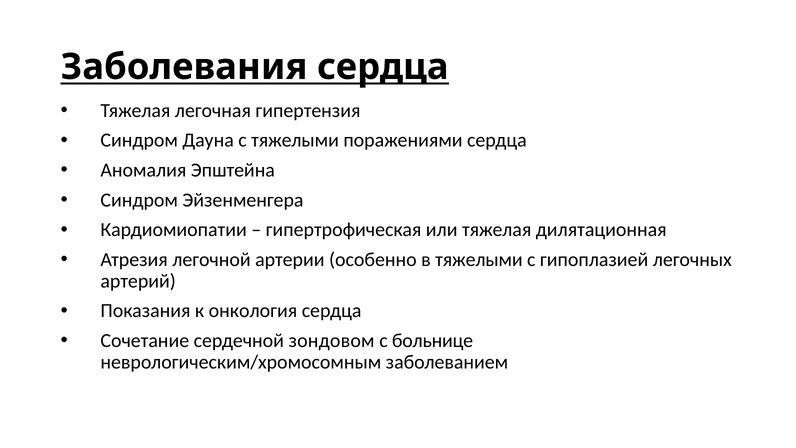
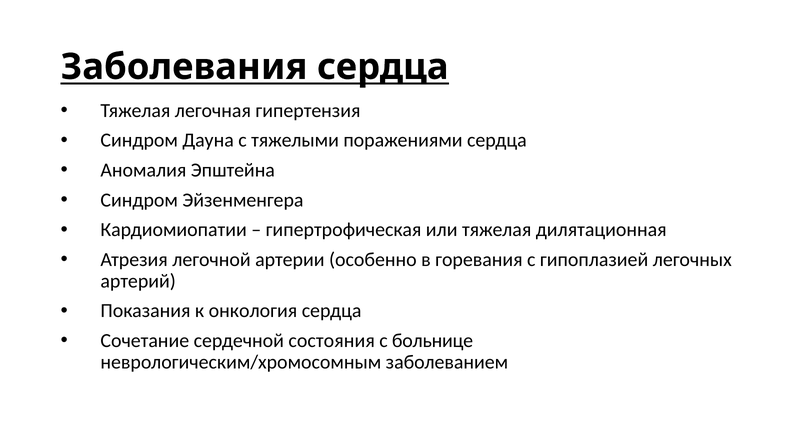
в тяжелыми: тяжелыми -> горевания
зондовом: зондовом -> состояния
